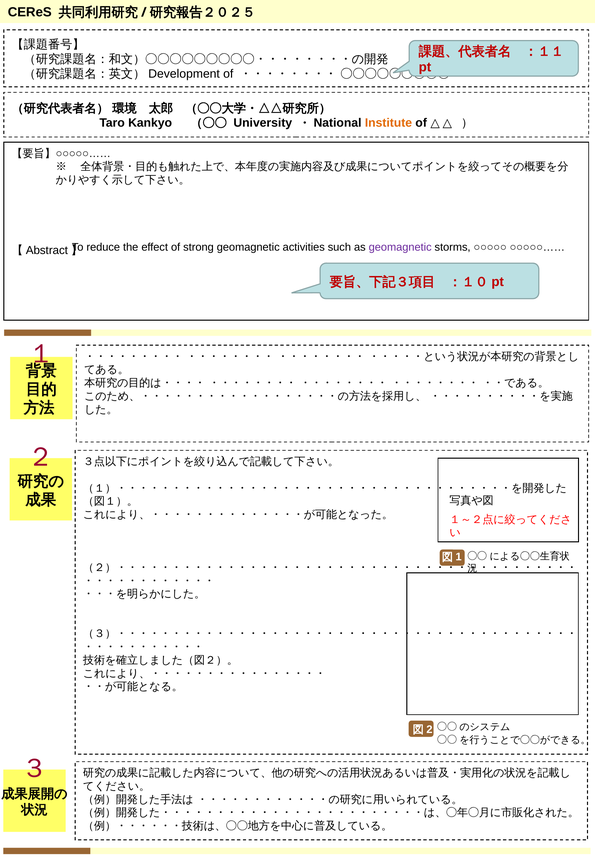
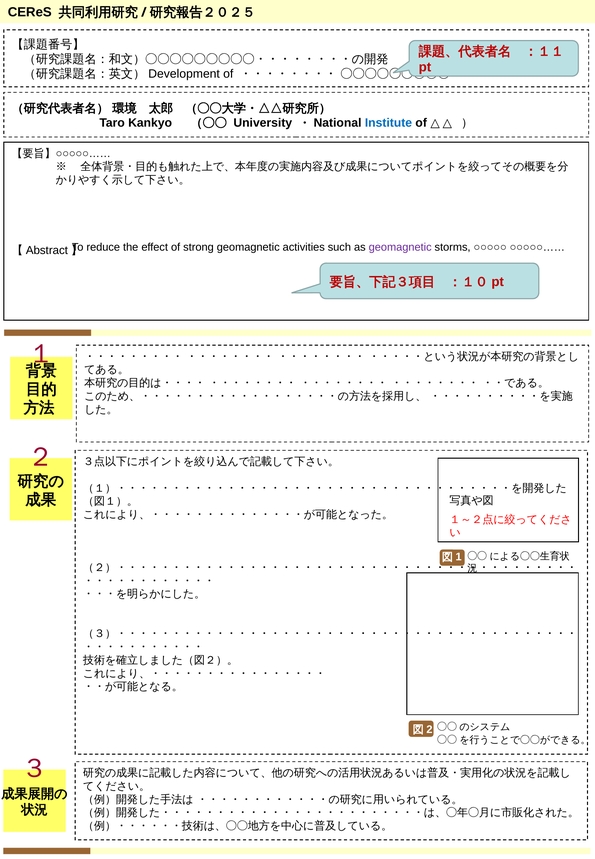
Institute colour: orange -> blue
